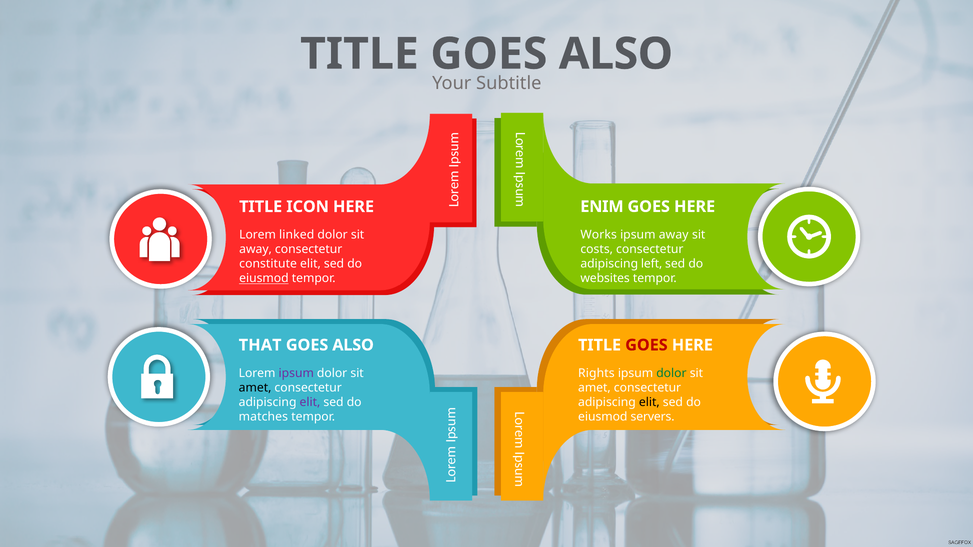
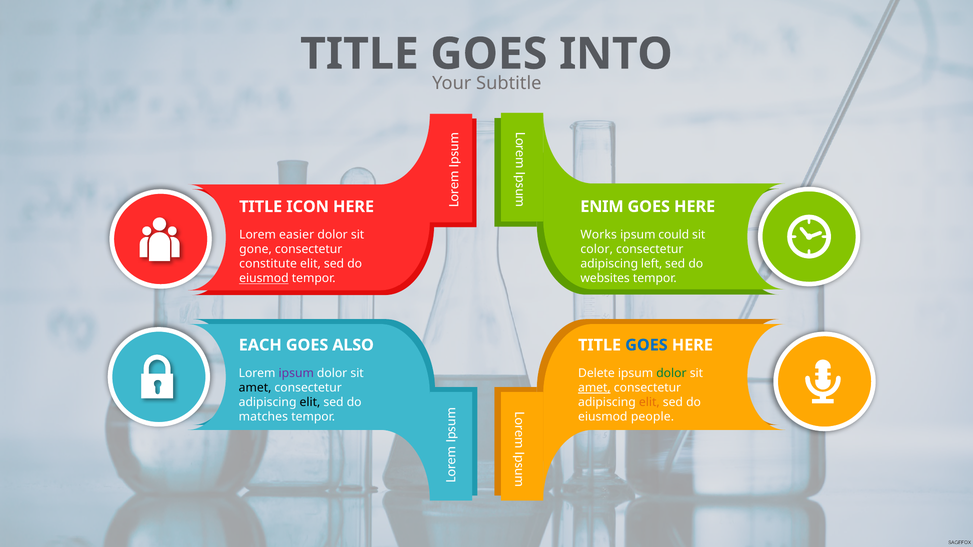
ALSO at (616, 54): ALSO -> INTO
ipsum away: away -> could
linked: linked -> easier
costs: costs -> color
away at (256, 249): away -> gone
THAT: THAT -> EACH
GOES at (646, 345) colour: red -> blue
Rights: Rights -> Delete
amet at (594, 388) underline: none -> present
elit at (310, 402) colour: purple -> black
elit at (649, 402) colour: black -> orange
servers: servers -> people
